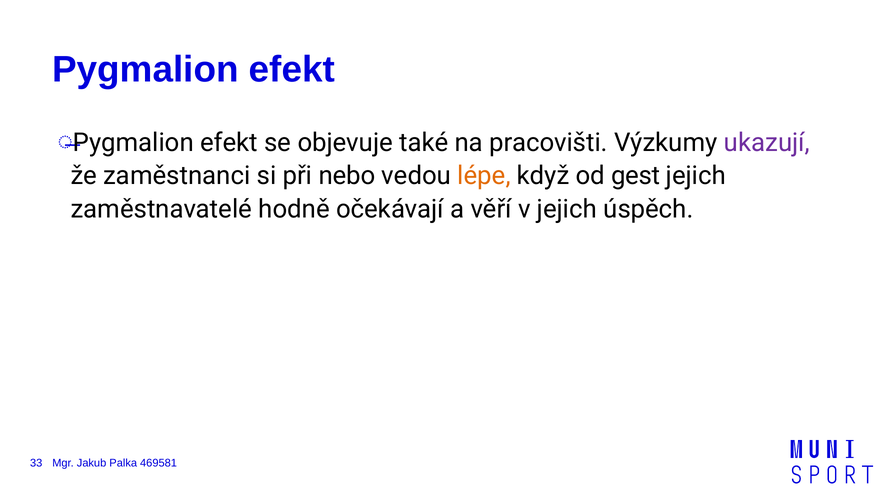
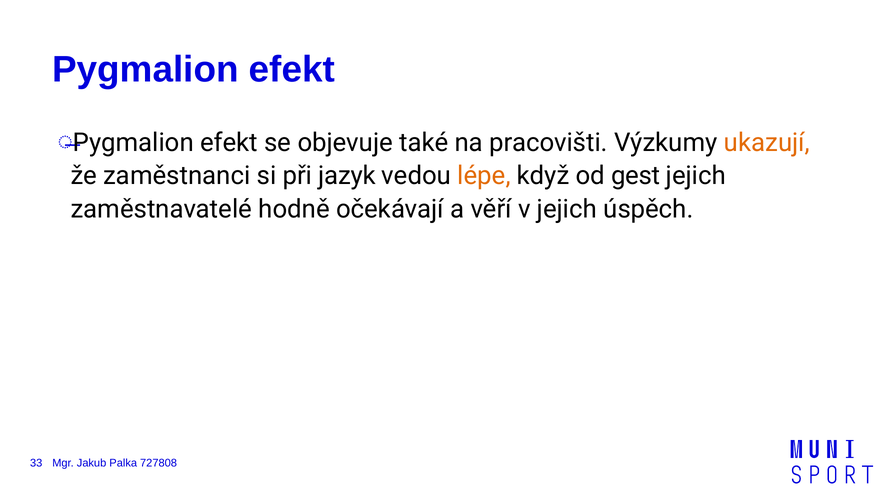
ukazují colour: purple -> orange
nebo: nebo -> jazyk
469581: 469581 -> 727808
